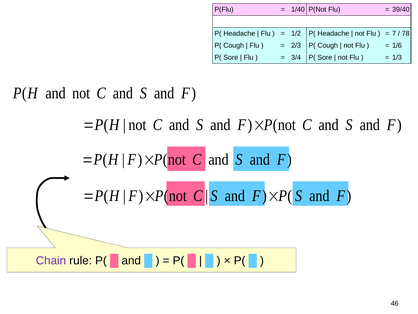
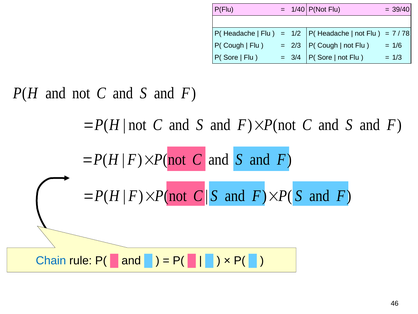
Chain colour: purple -> blue
